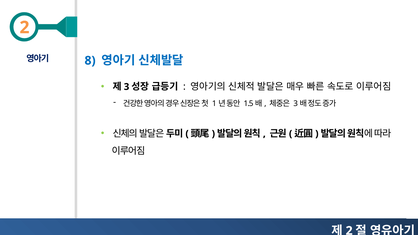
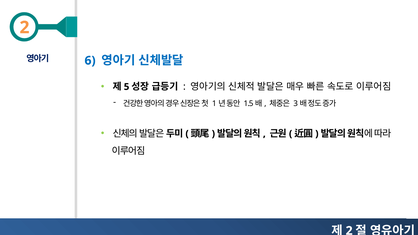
8: 8 -> 6
3: 3 -> 5
